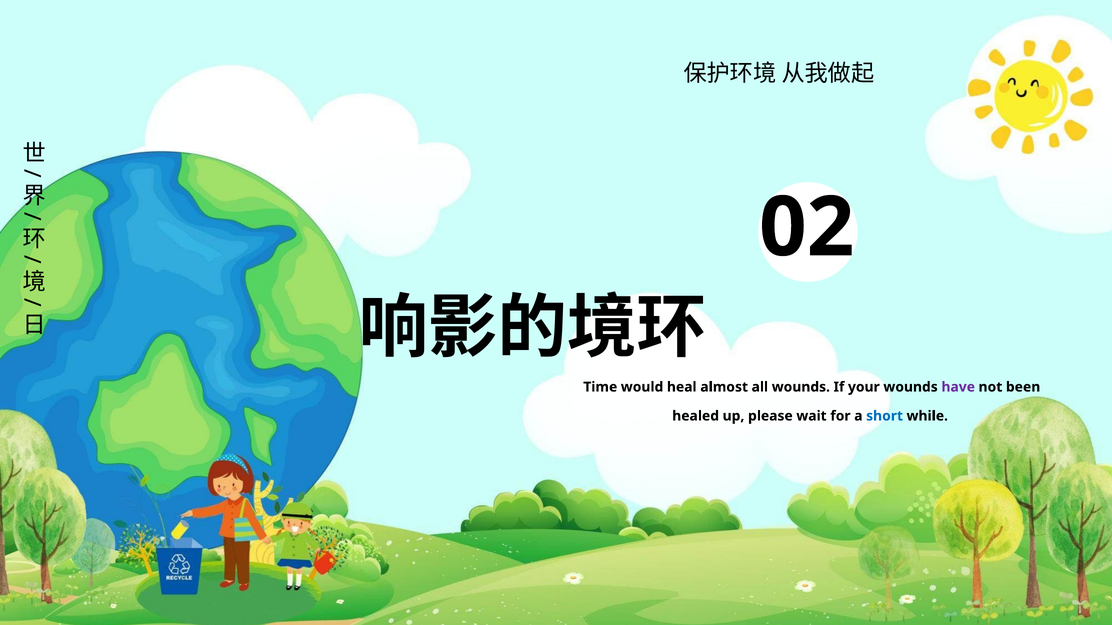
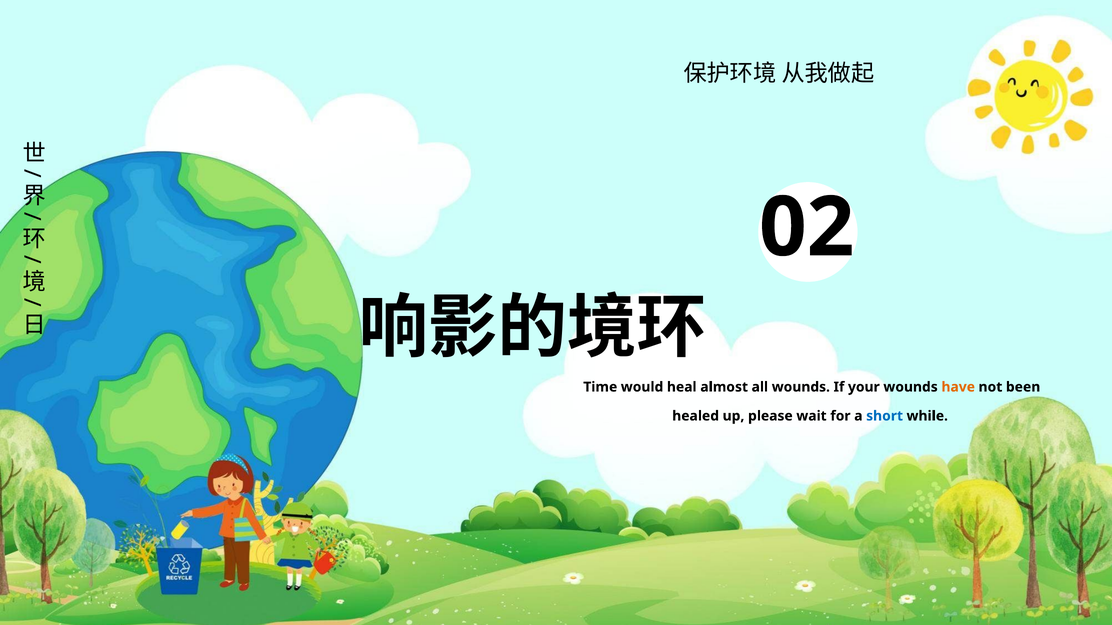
have colour: purple -> orange
